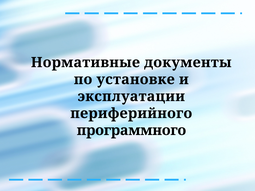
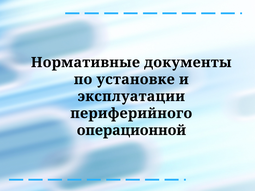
программного: программного -> операционной
